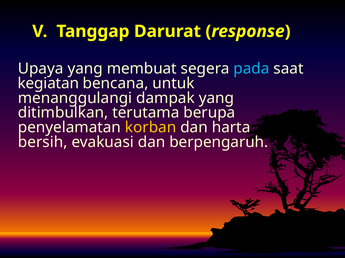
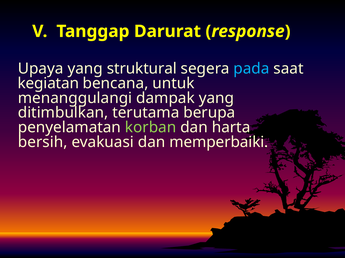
membuat: membuat -> struktural
korban colour: yellow -> light green
berpengaruh: berpengaruh -> memperbaiki
